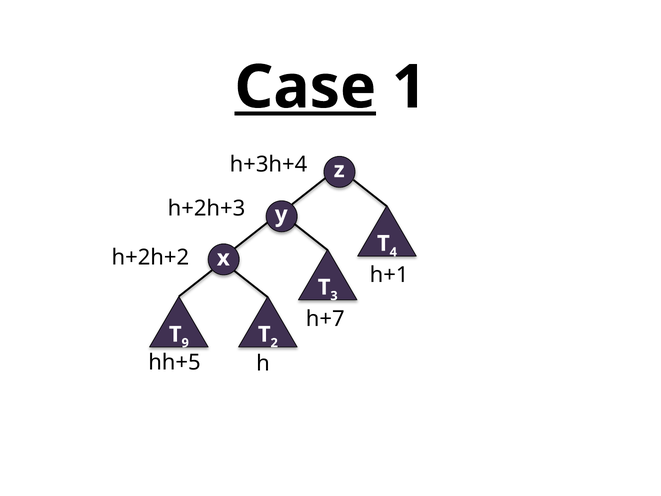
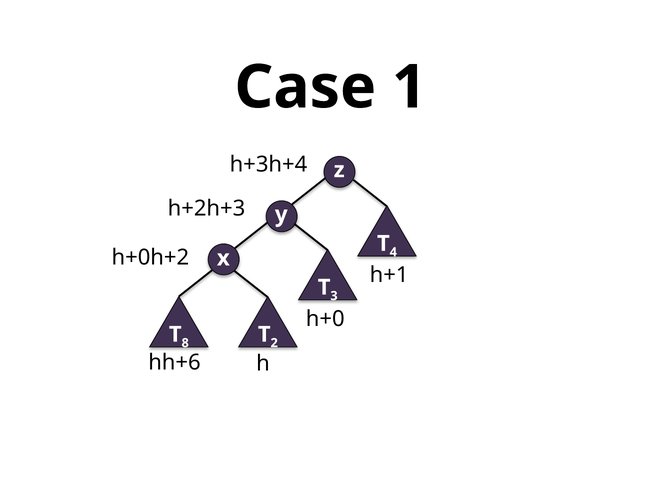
Case underline: present -> none
h+2 at (131, 257): h+2 -> h+0
h+7 at (325, 319): h+7 -> h+0
9: 9 -> 8
h+5: h+5 -> h+6
